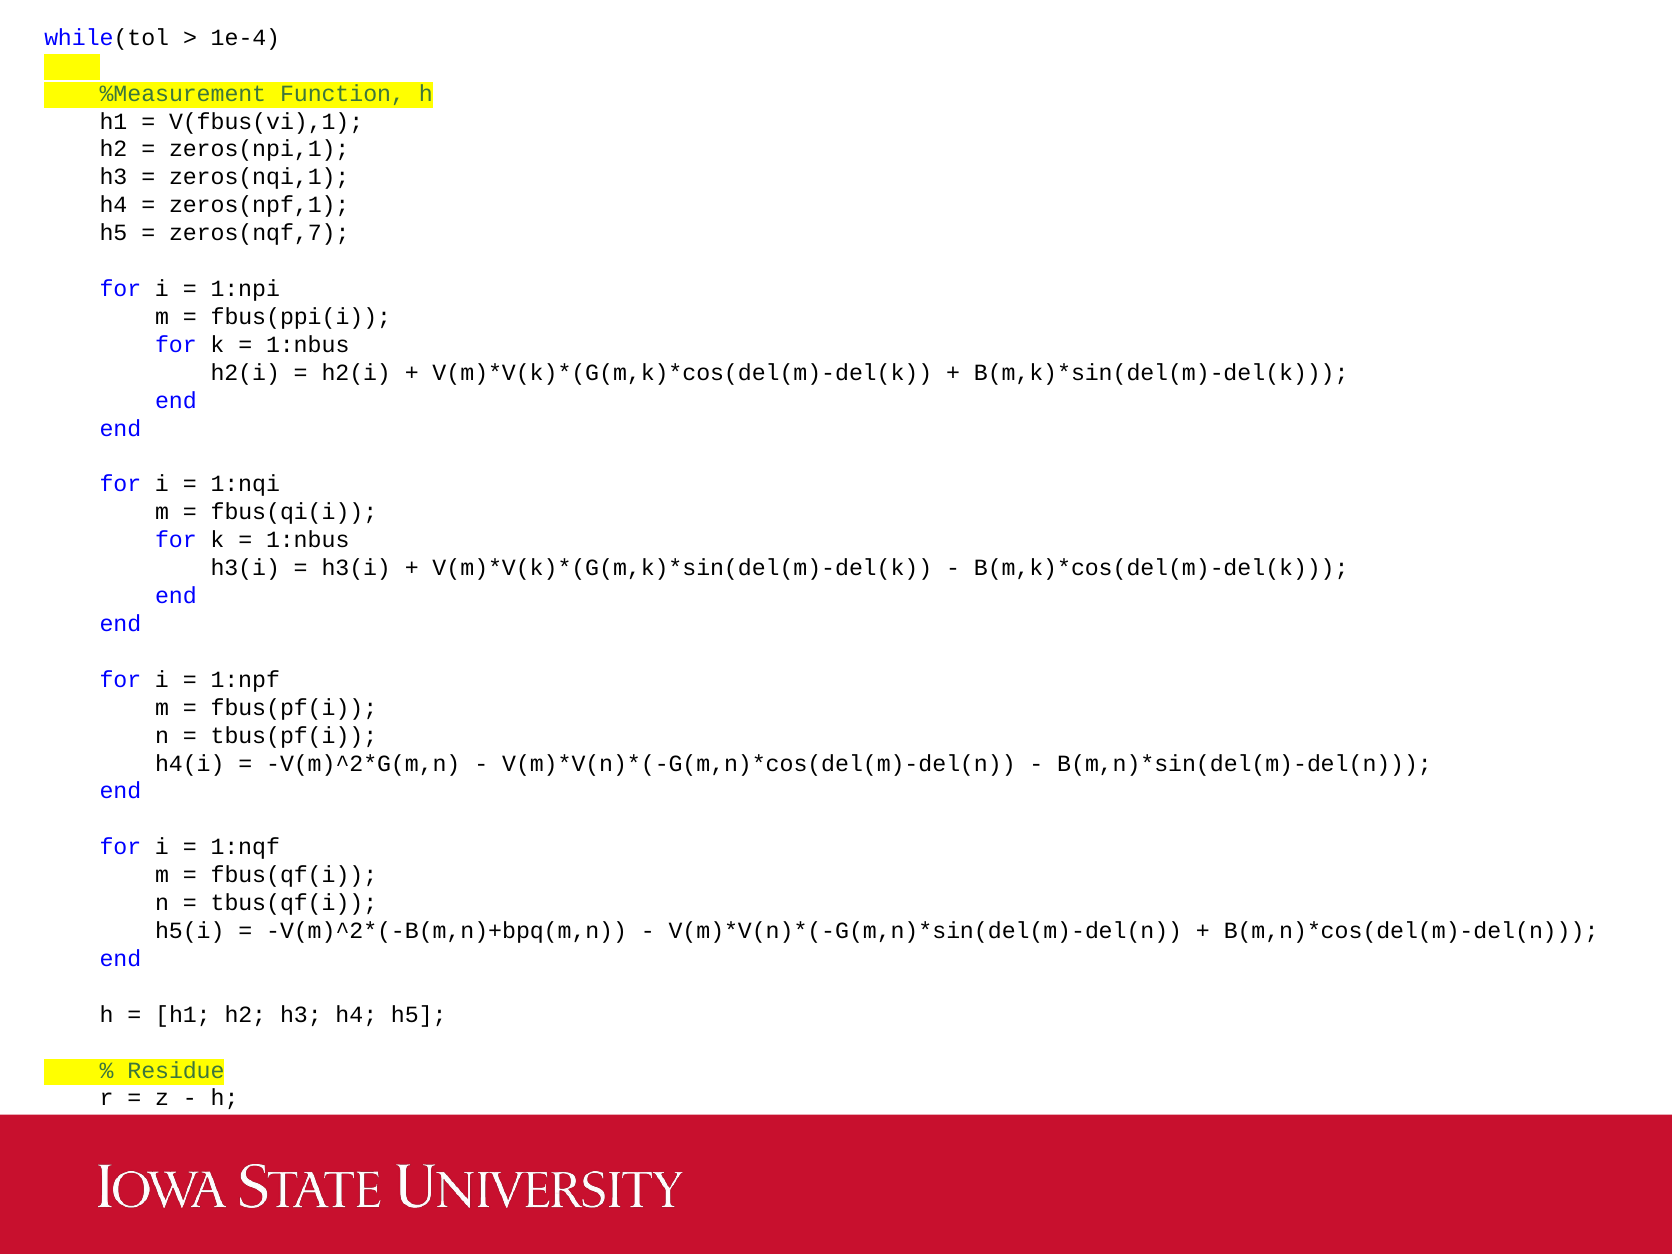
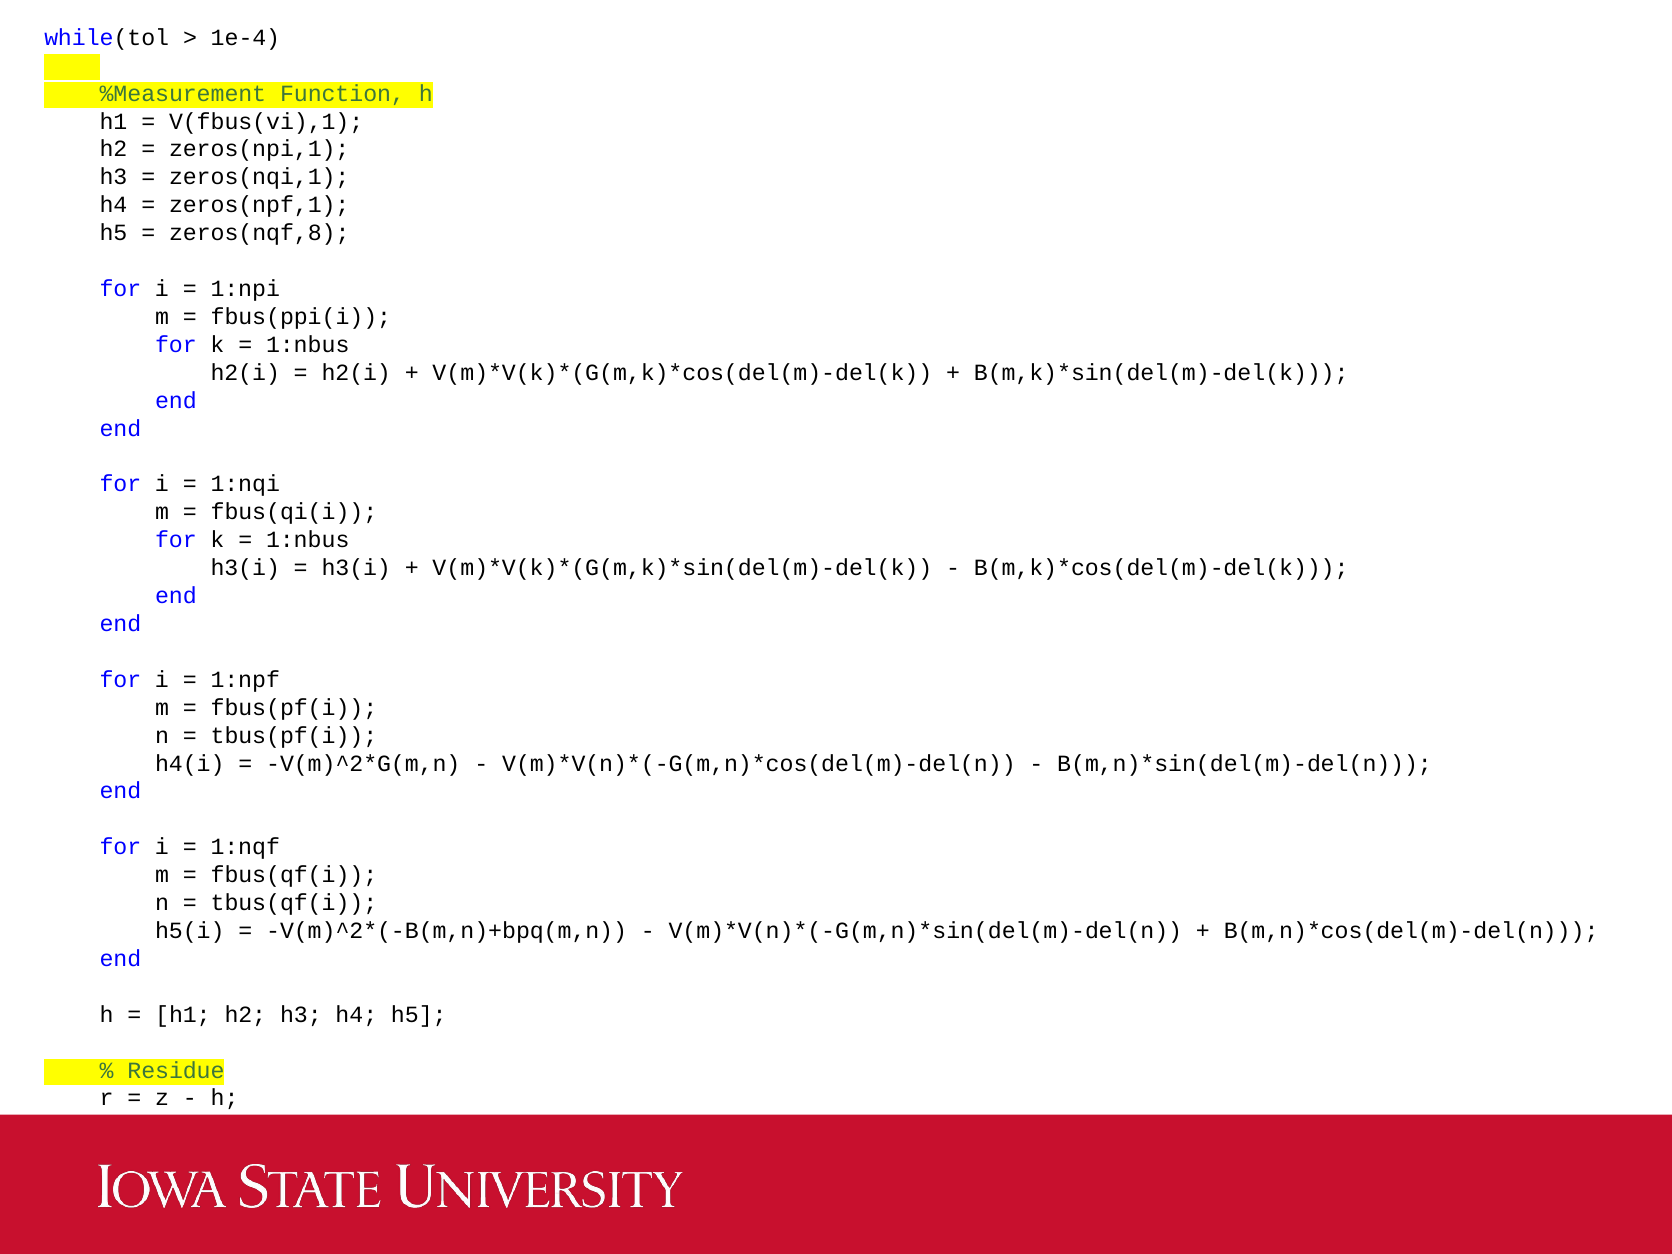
zeros(nqf,7: zeros(nqf,7 -> zeros(nqf,8
